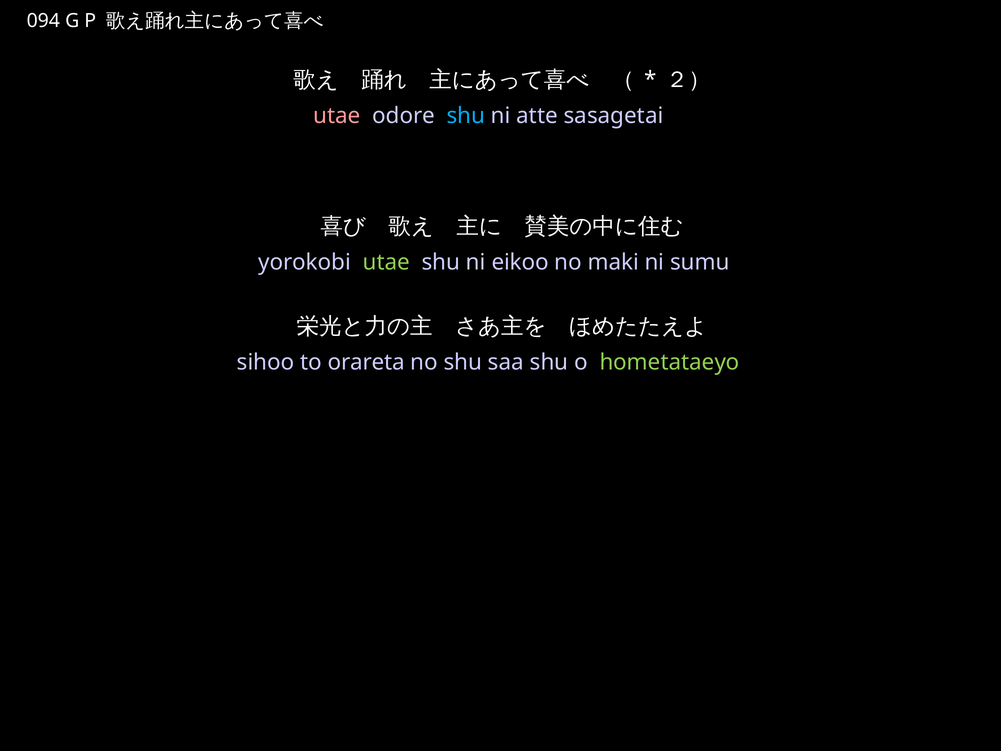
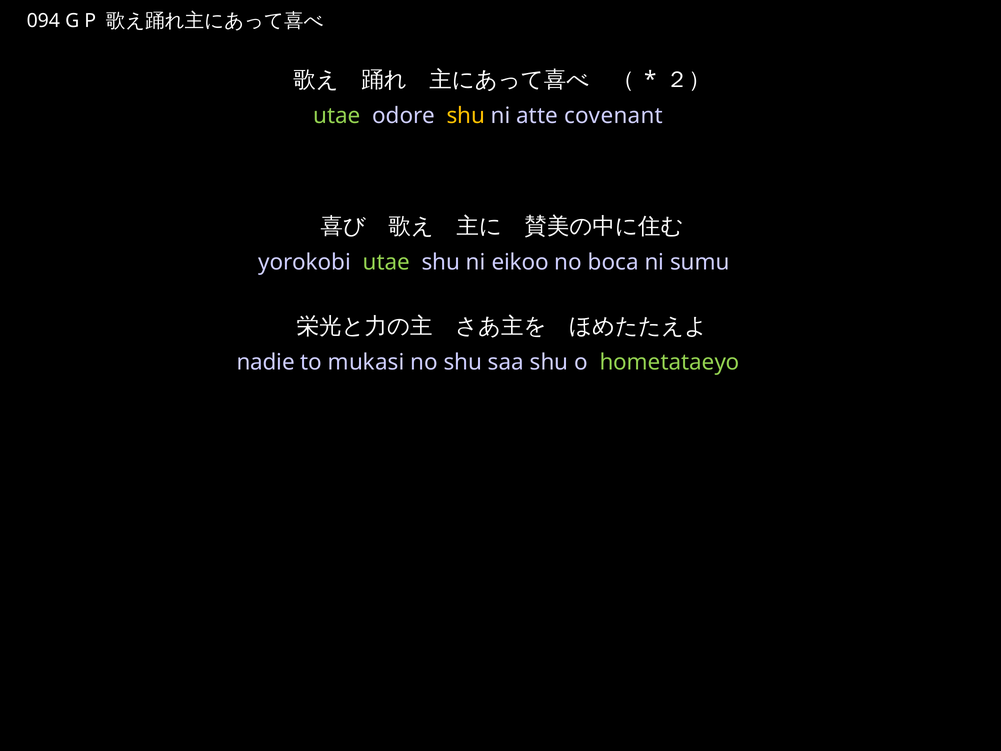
utae at (337, 116) colour: pink -> light green
shu at (466, 116) colour: light blue -> yellow
sasagetai: sasagetai -> covenant
maki: maki -> boca
sihoo: sihoo -> nadie
orareta: orareta -> mukasi
